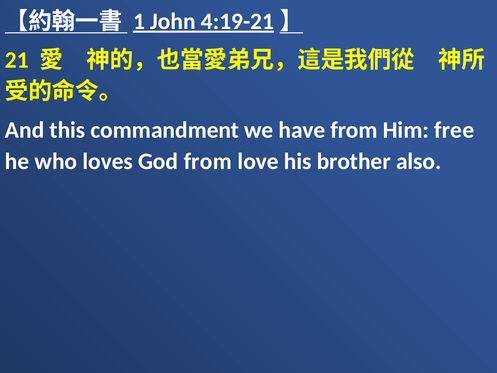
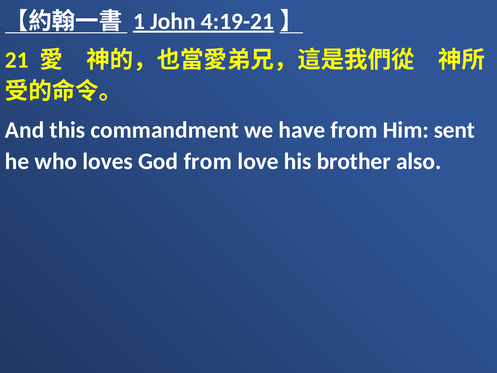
free: free -> sent
